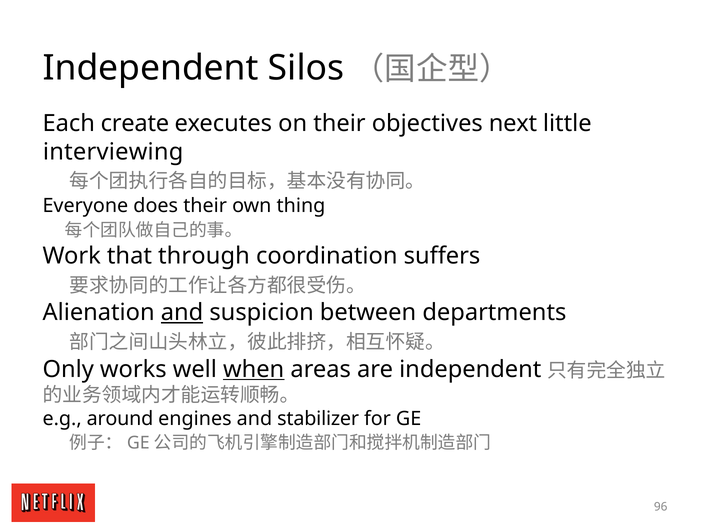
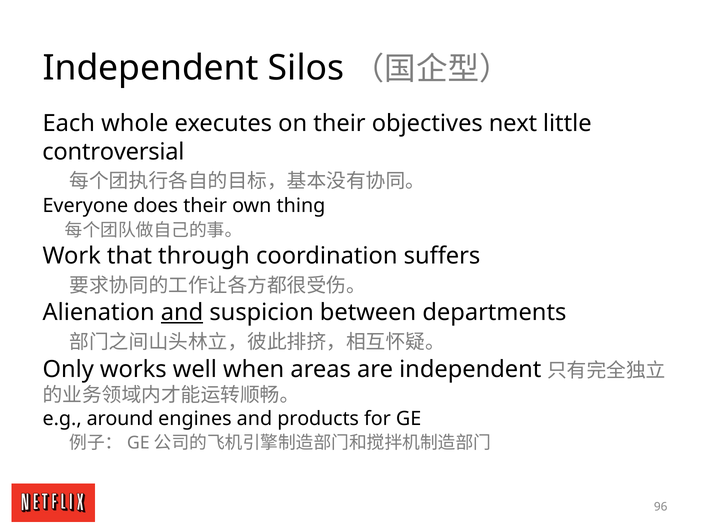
create: create -> whole
interviewing: interviewing -> controversial
when underline: present -> none
stabilizer: stabilizer -> products
